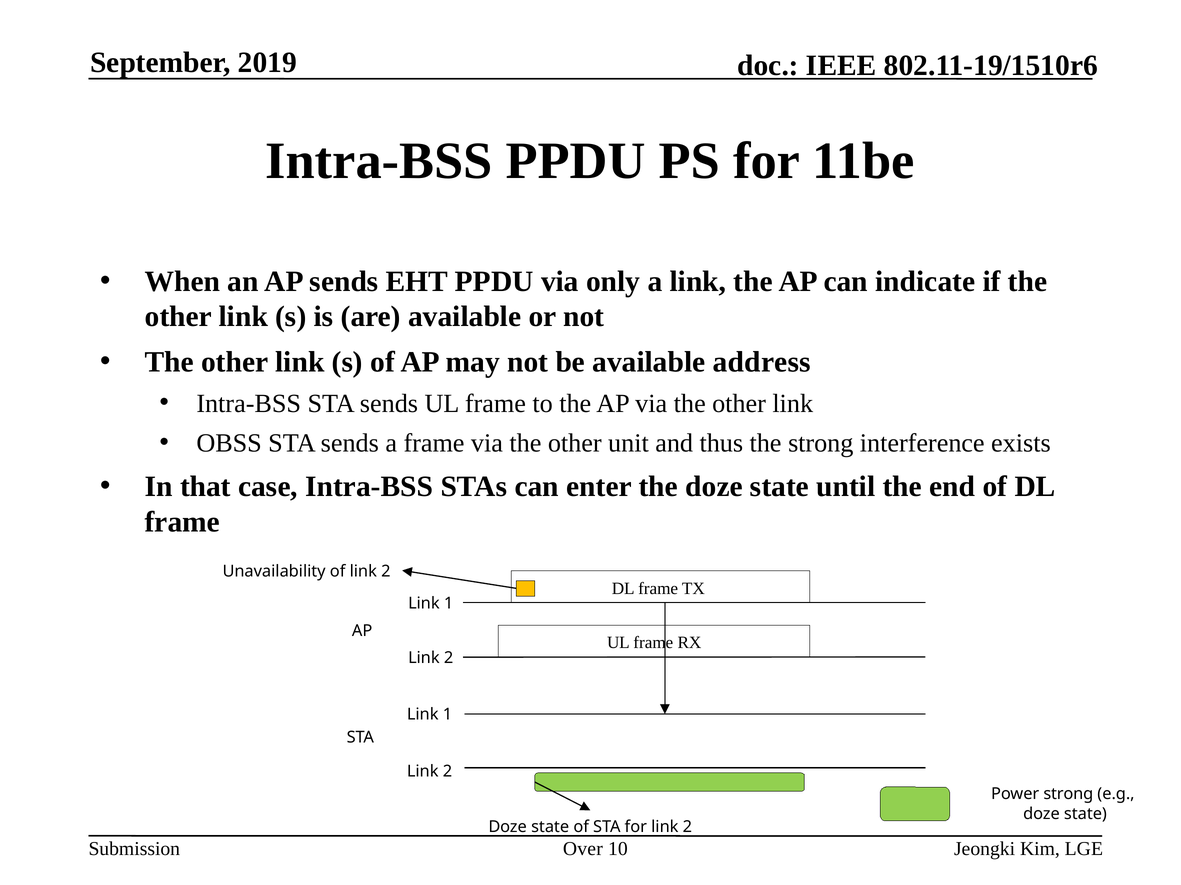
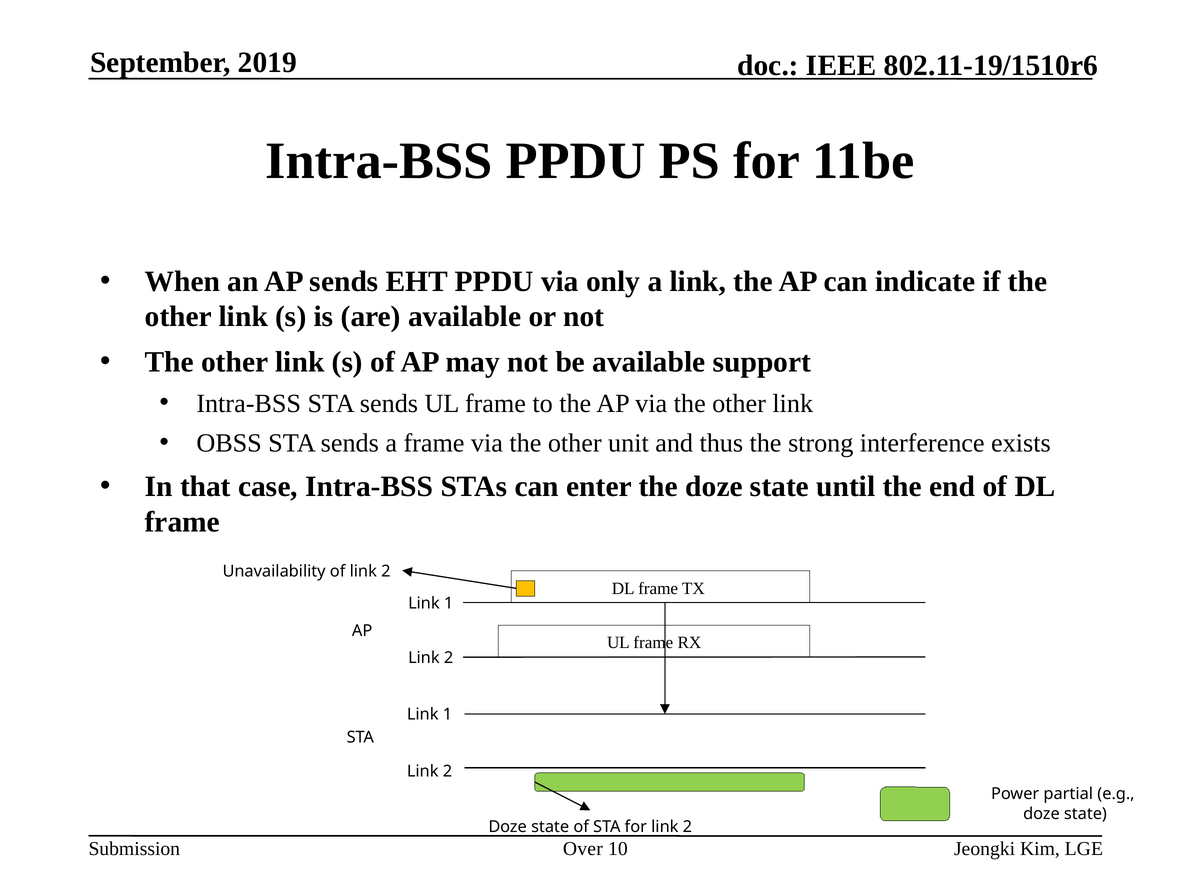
address: address -> support
Power strong: strong -> partial
